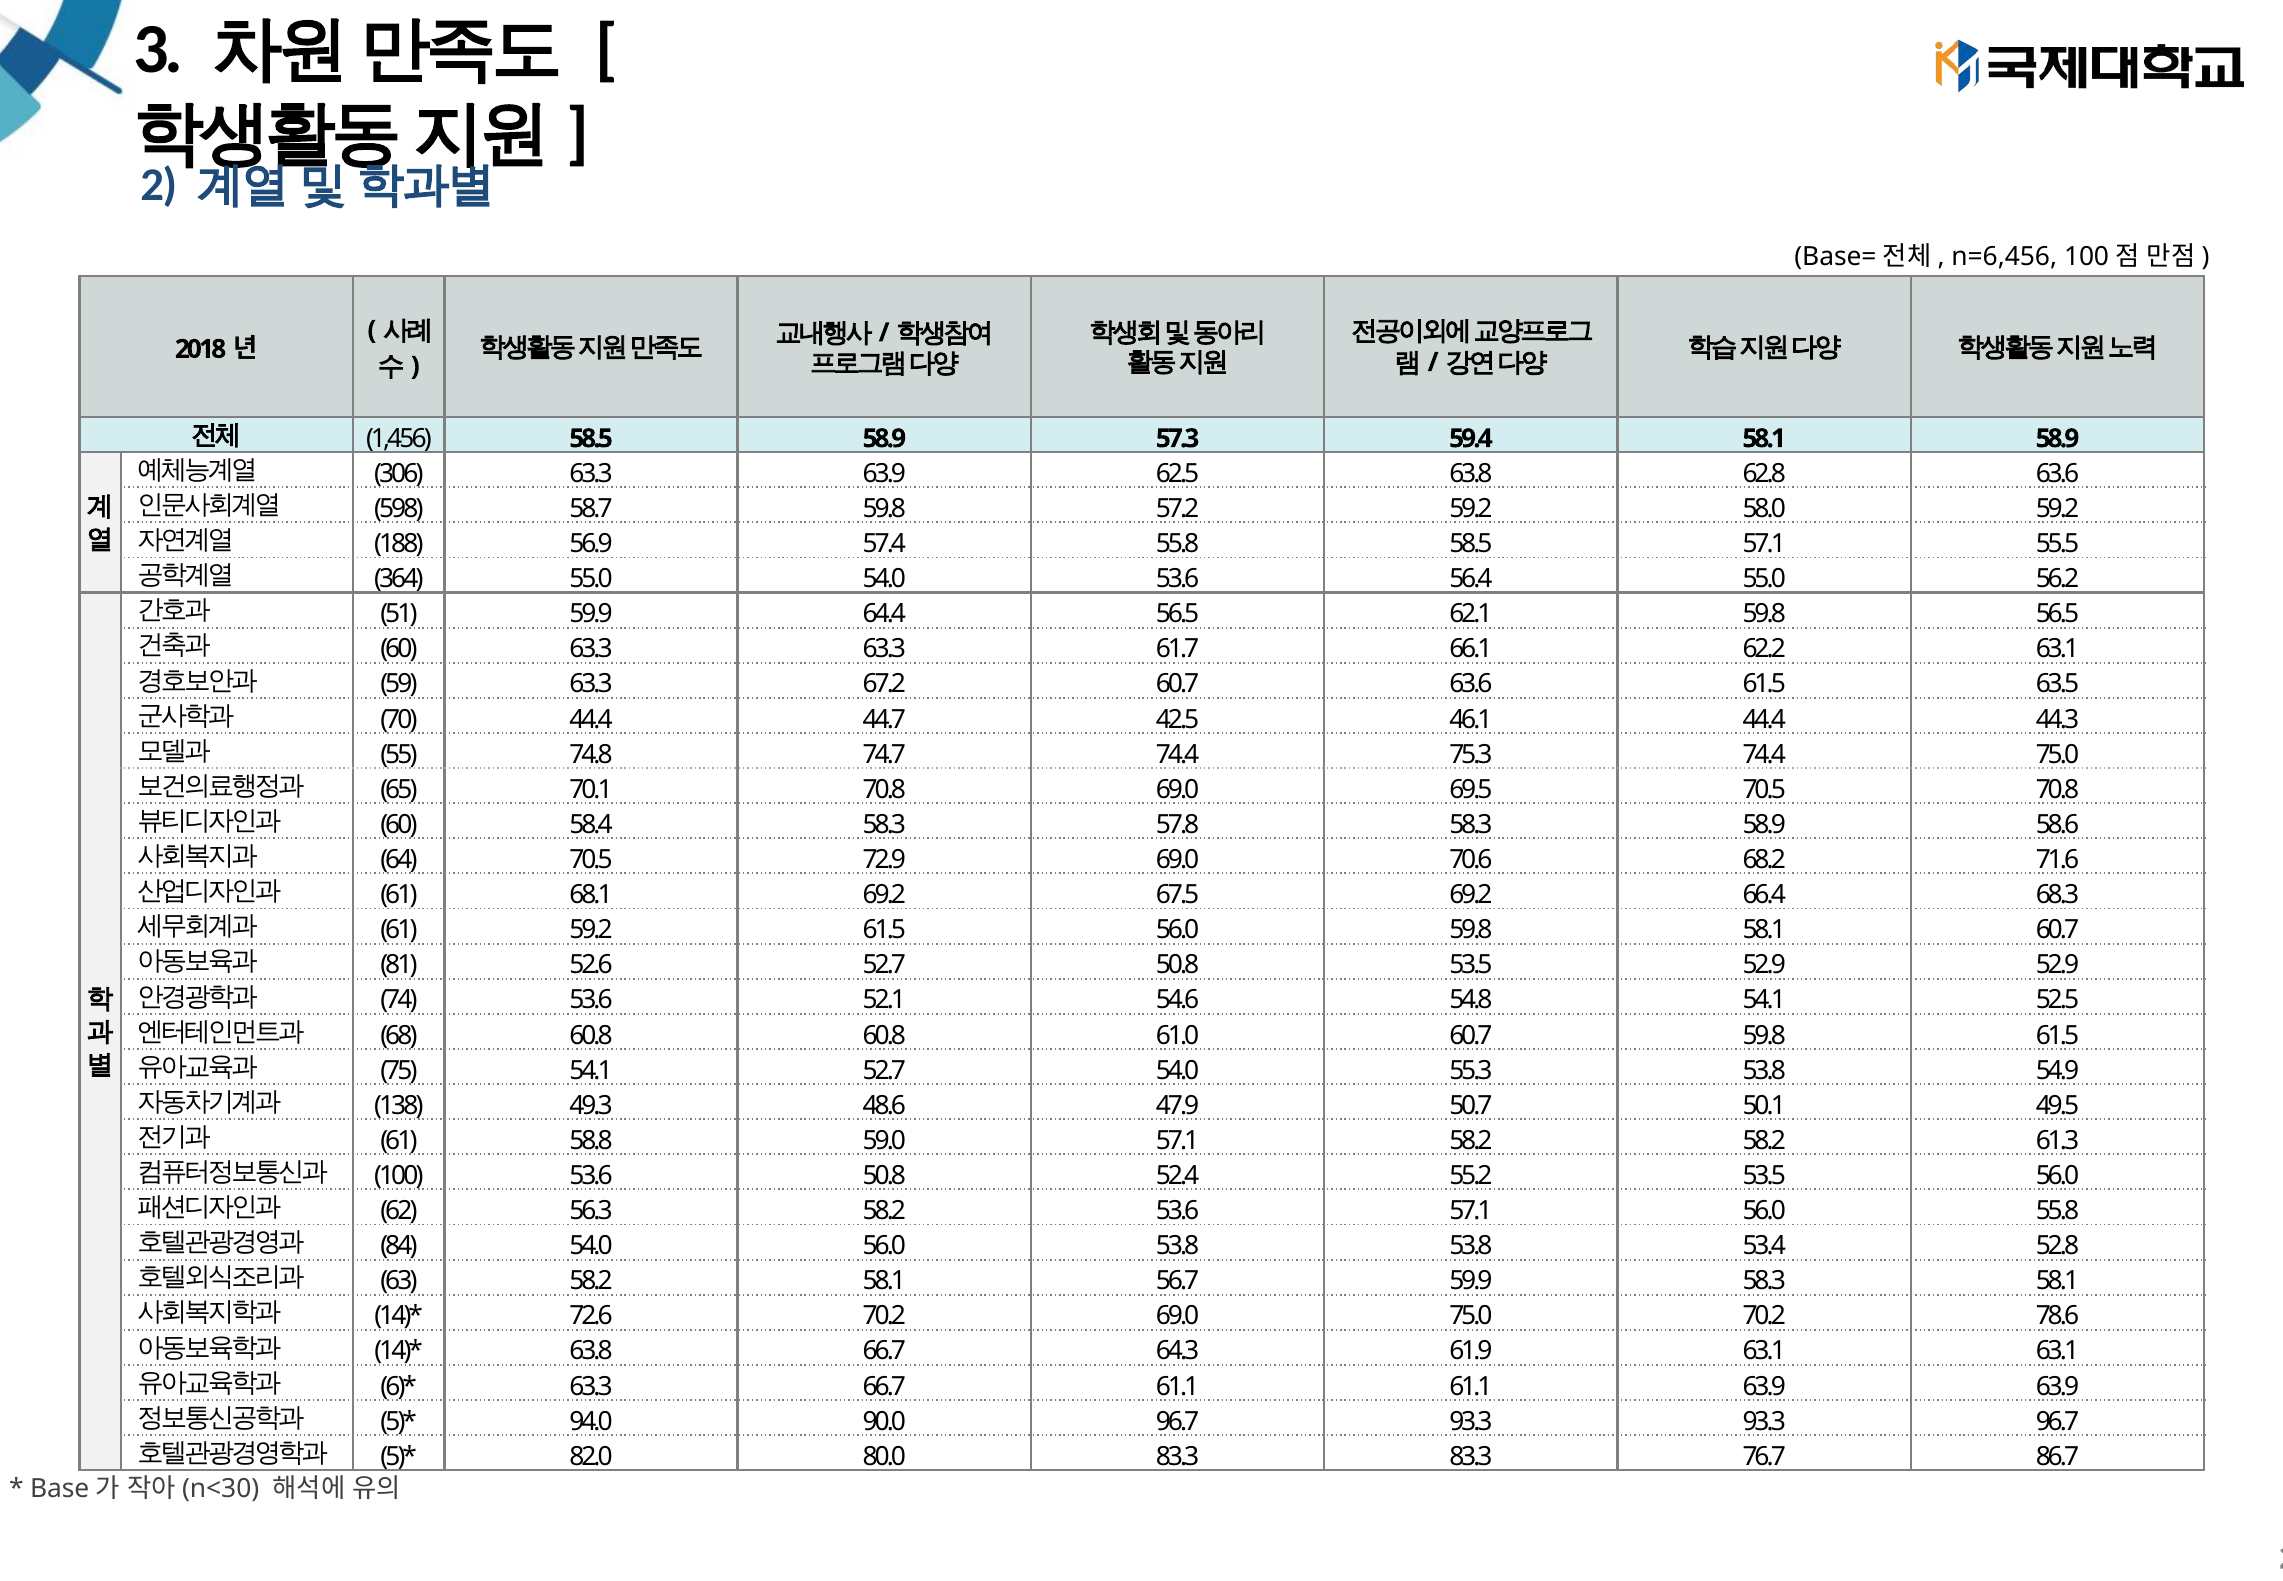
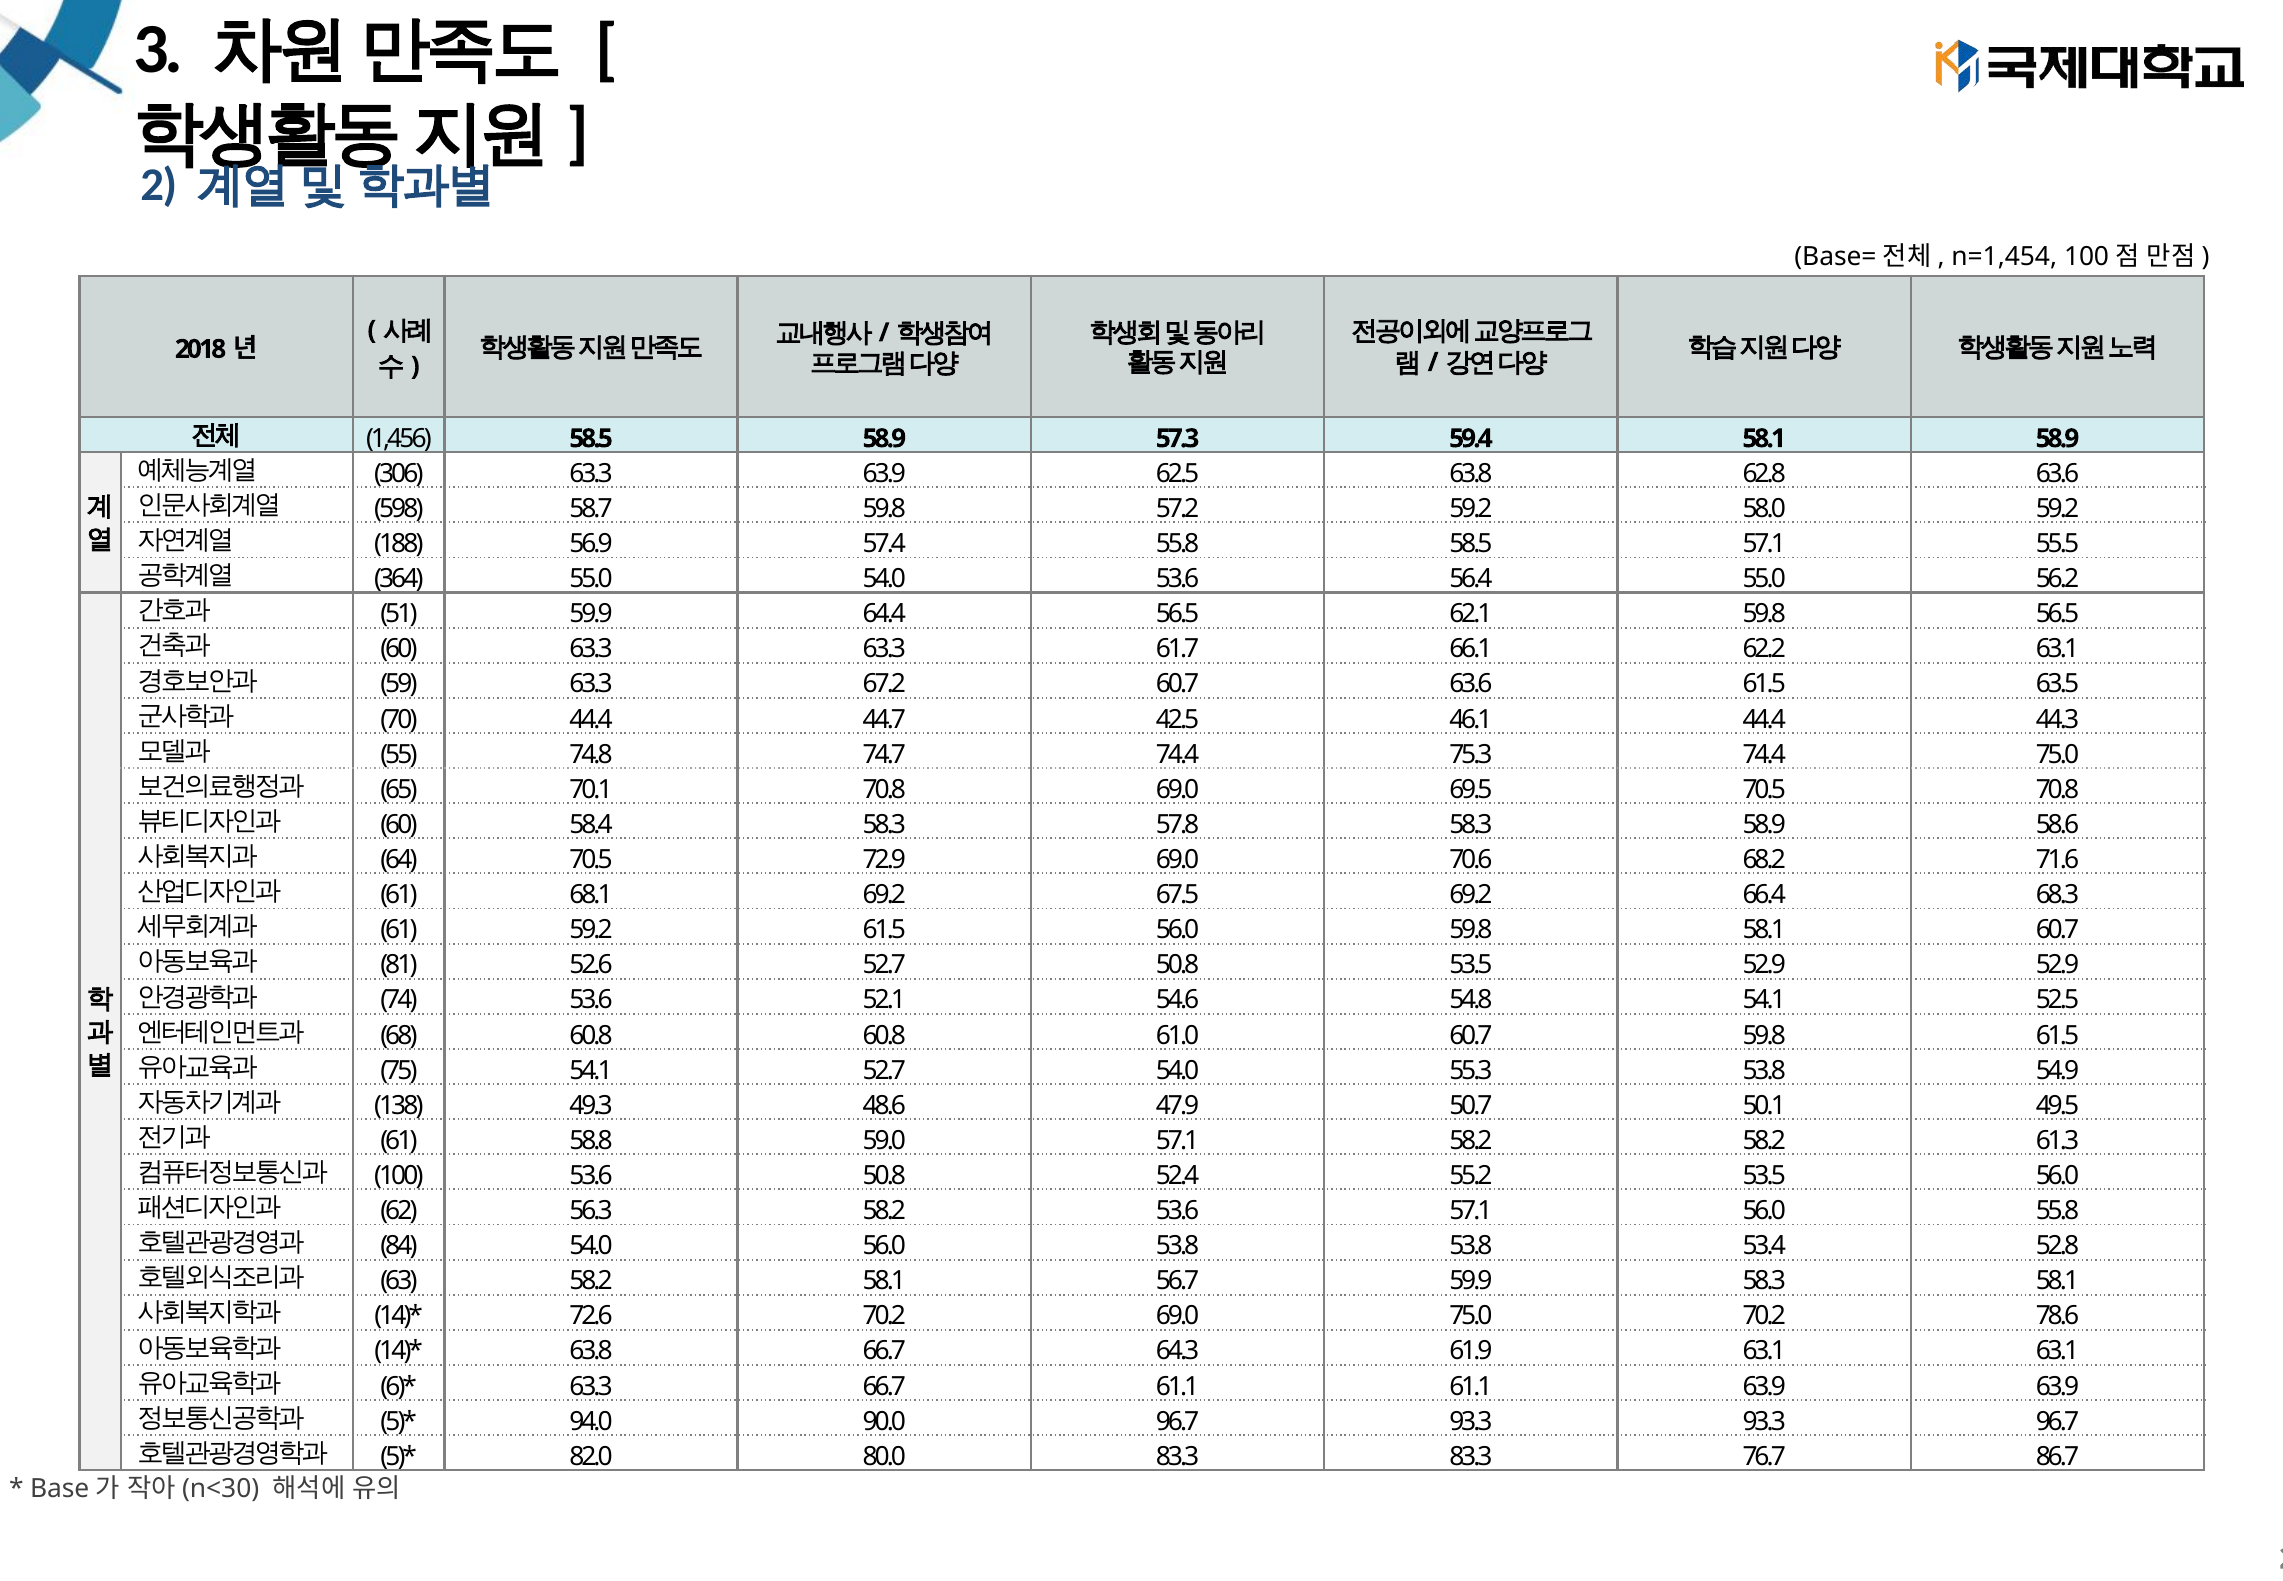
n=6,456: n=6,456 -> n=1,454
